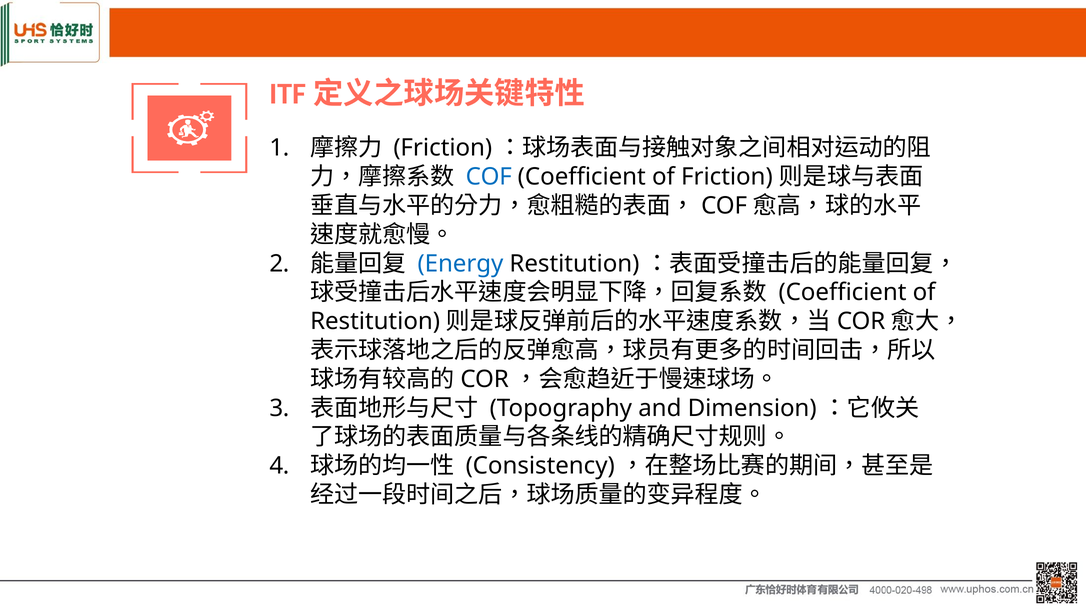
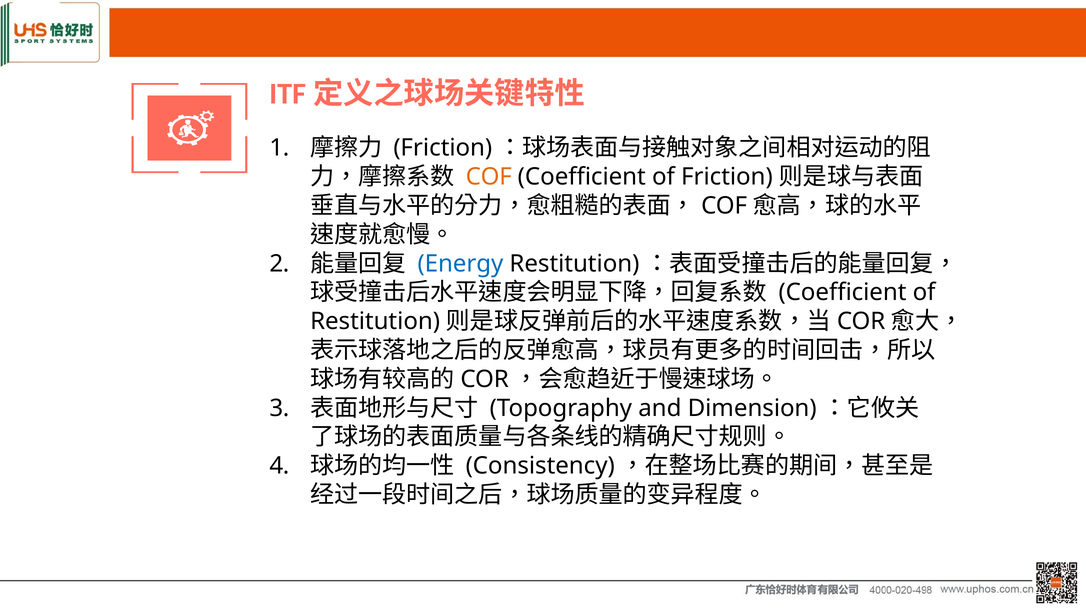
COF colour: blue -> orange
